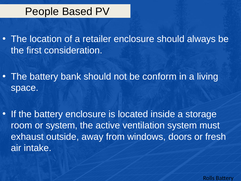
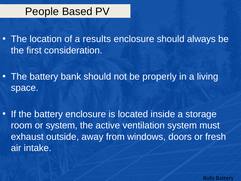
retailer: retailer -> results
conform: conform -> properly
